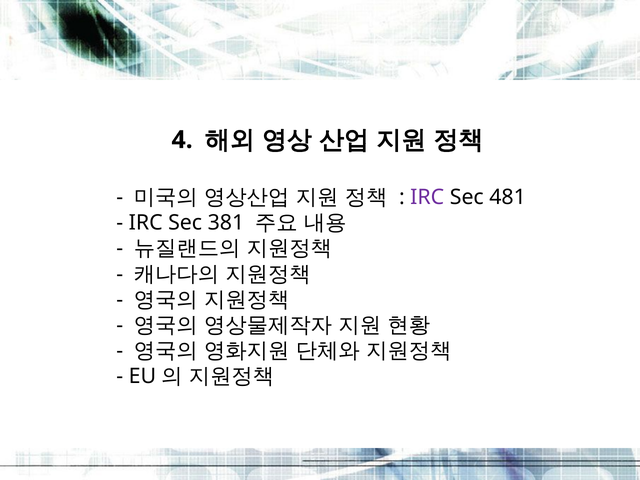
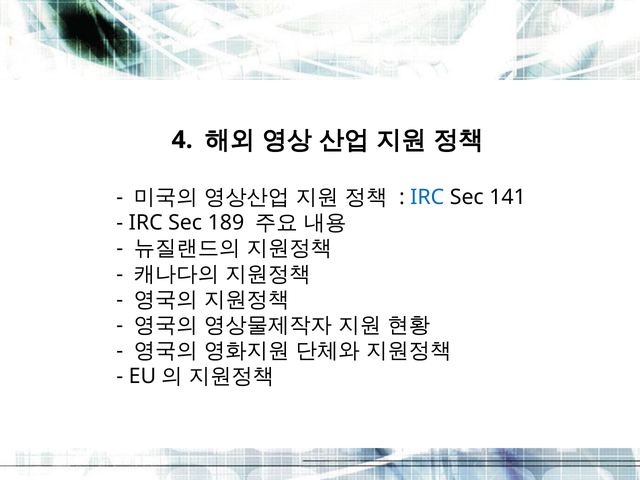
IRC at (427, 197) colour: purple -> blue
481: 481 -> 141
381: 381 -> 189
